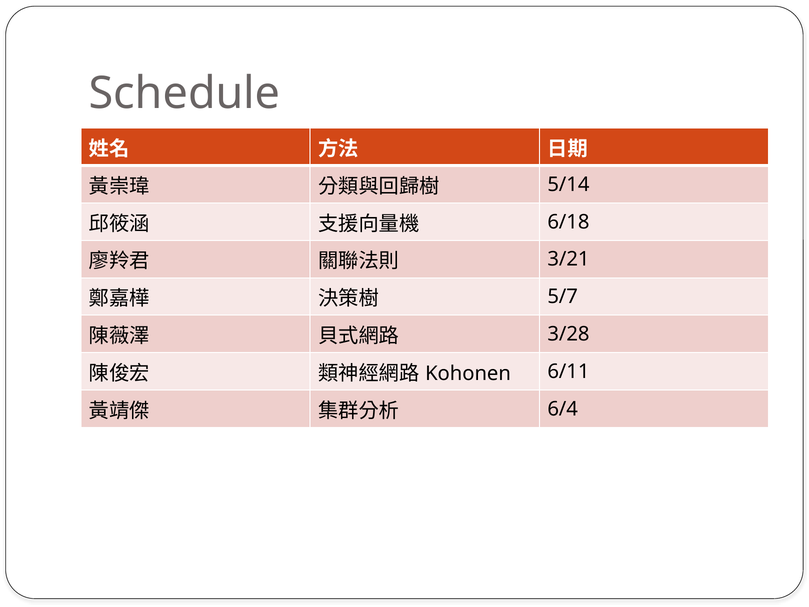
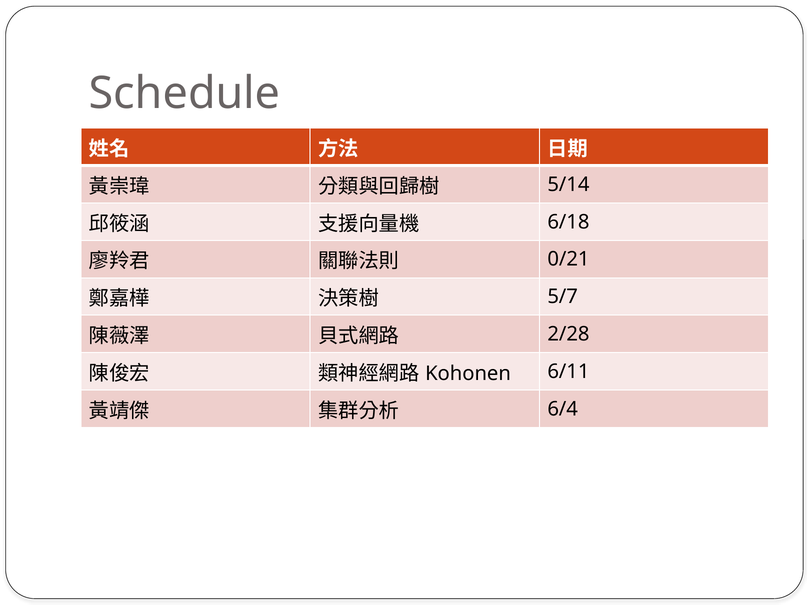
3/21: 3/21 -> 0/21
3/28: 3/28 -> 2/28
